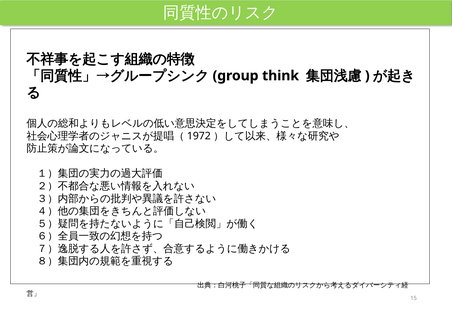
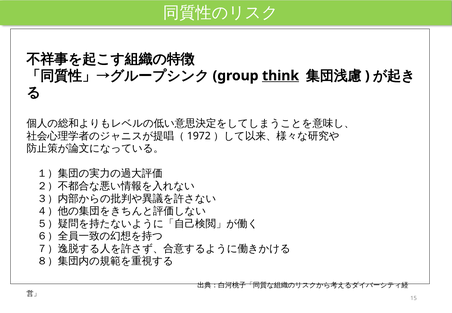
think underline: none -> present
